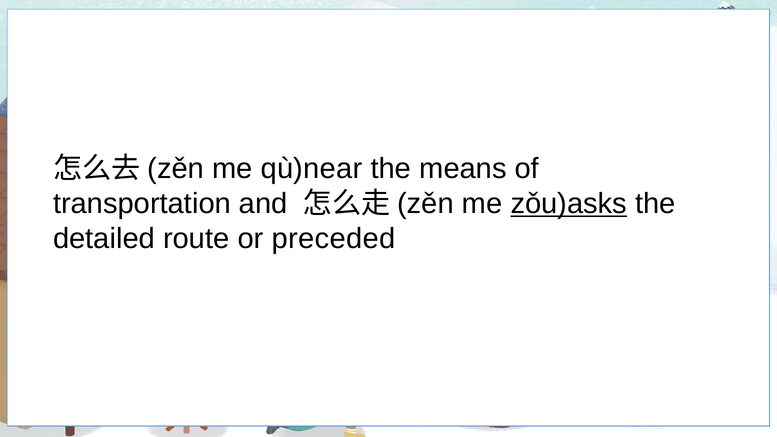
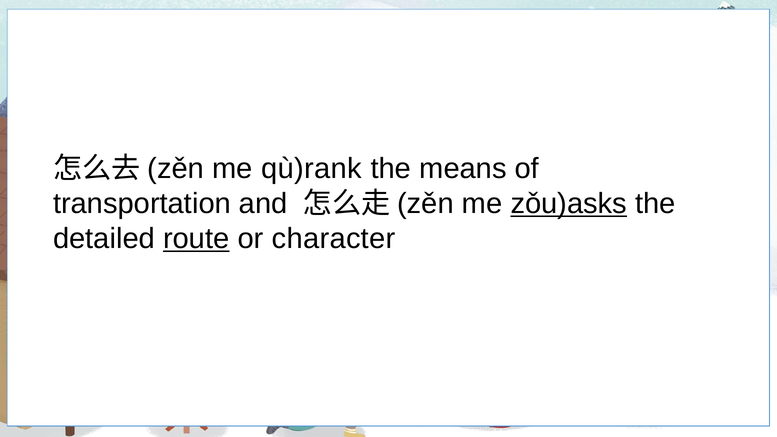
qù)near: qù)near -> qù)rank
route underline: none -> present
preceded: preceded -> character
